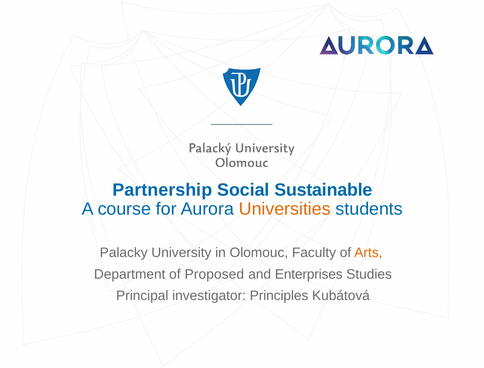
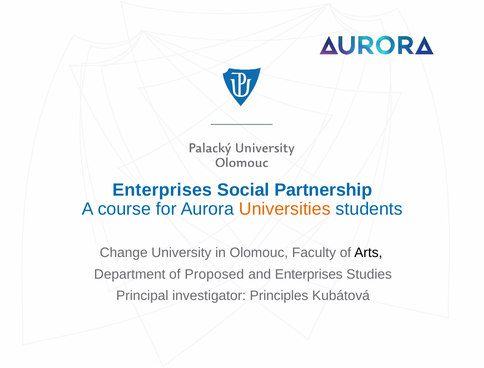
Partnership at (162, 190): Partnership -> Enterprises
Sustainable: Sustainable -> Partnership
Palacky: Palacky -> Change
Arts colour: orange -> black
